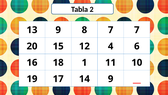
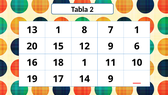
13 9: 9 -> 1
7 7: 7 -> 1
12 4: 4 -> 9
